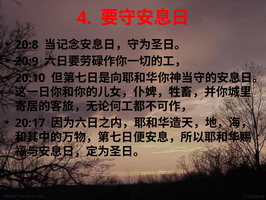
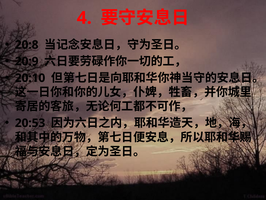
20:17: 20:17 -> 20:53
